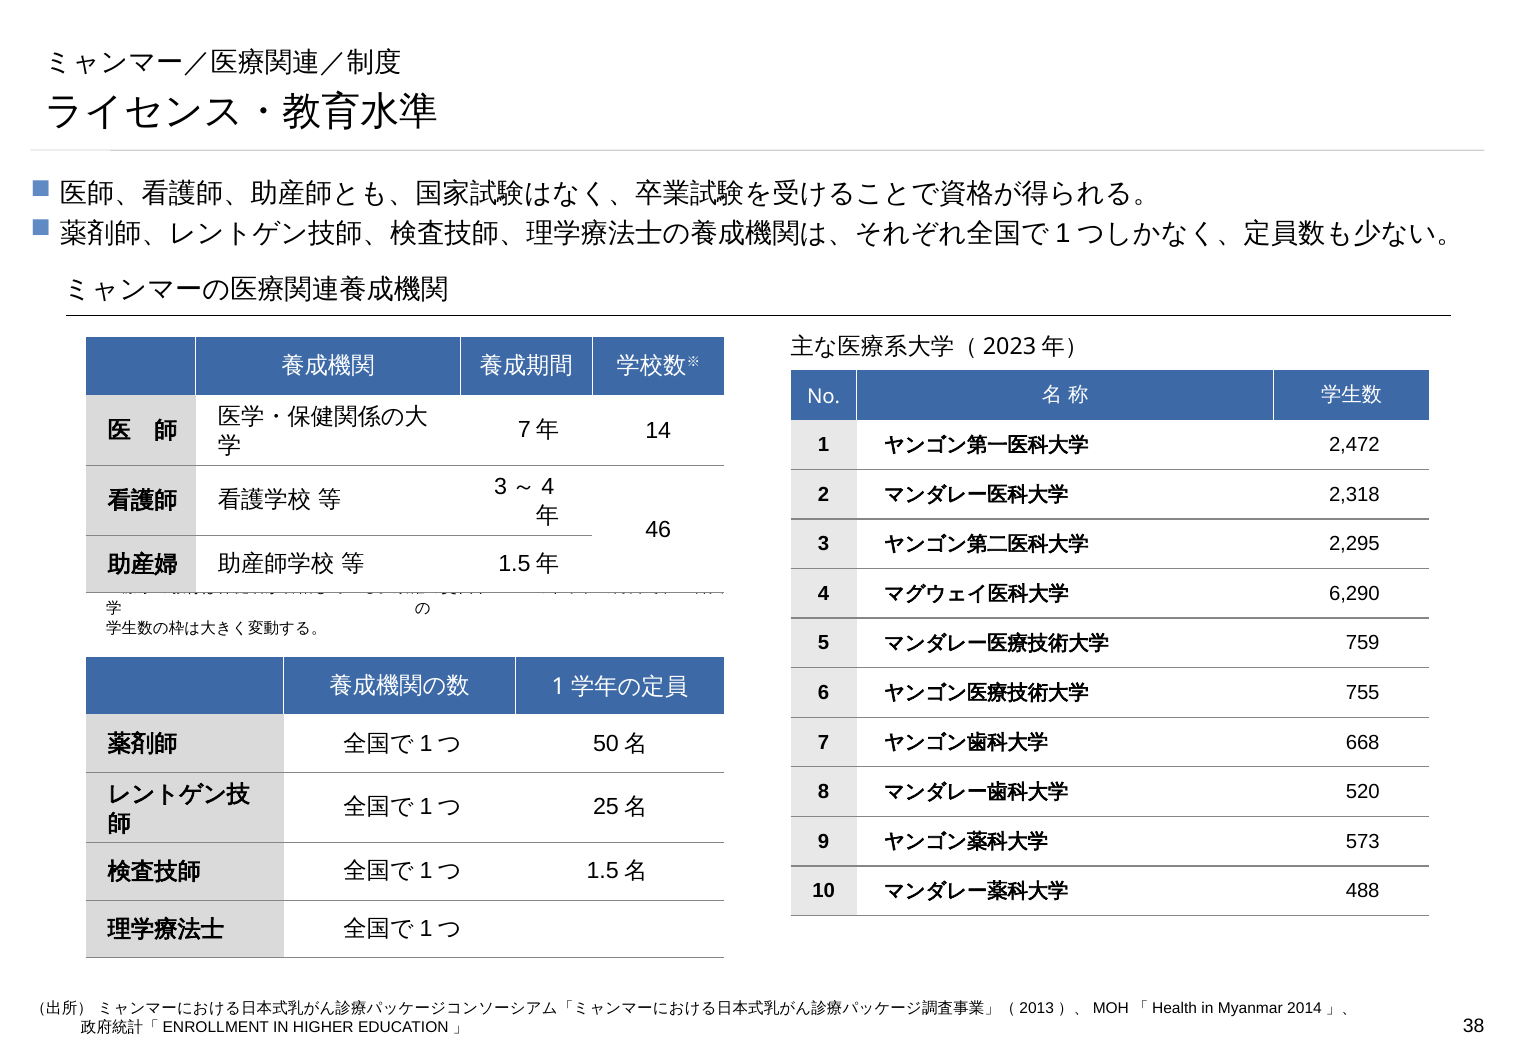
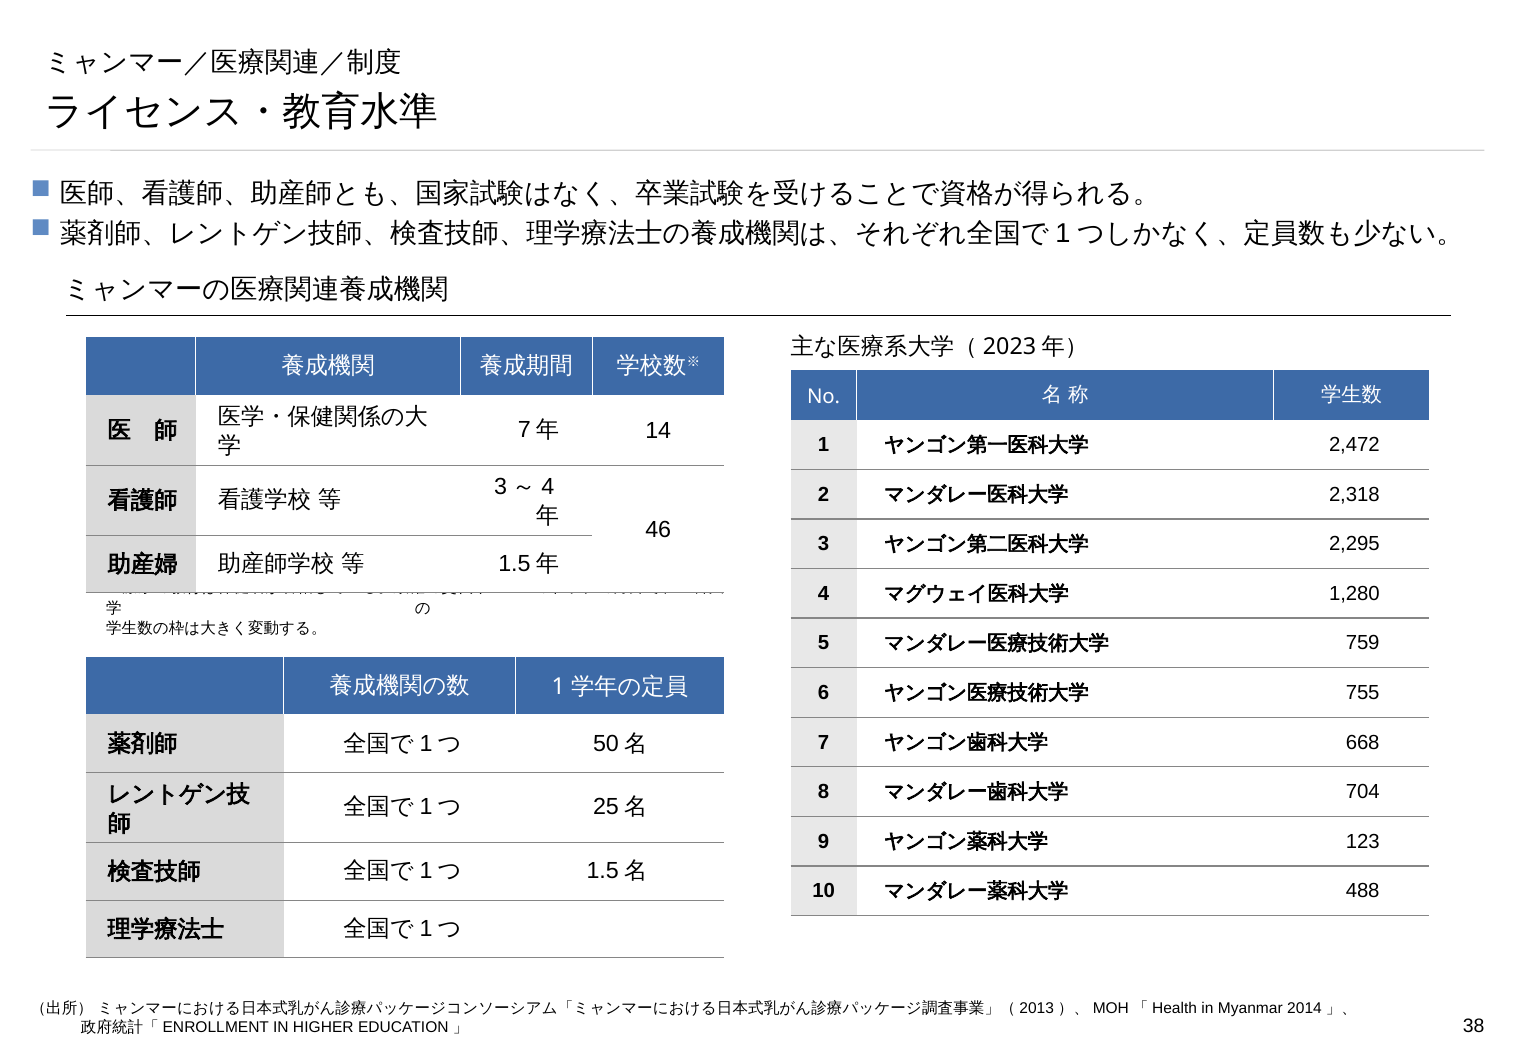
6,290: 6,290 -> 1,280
520: 520 -> 704
573: 573 -> 123
